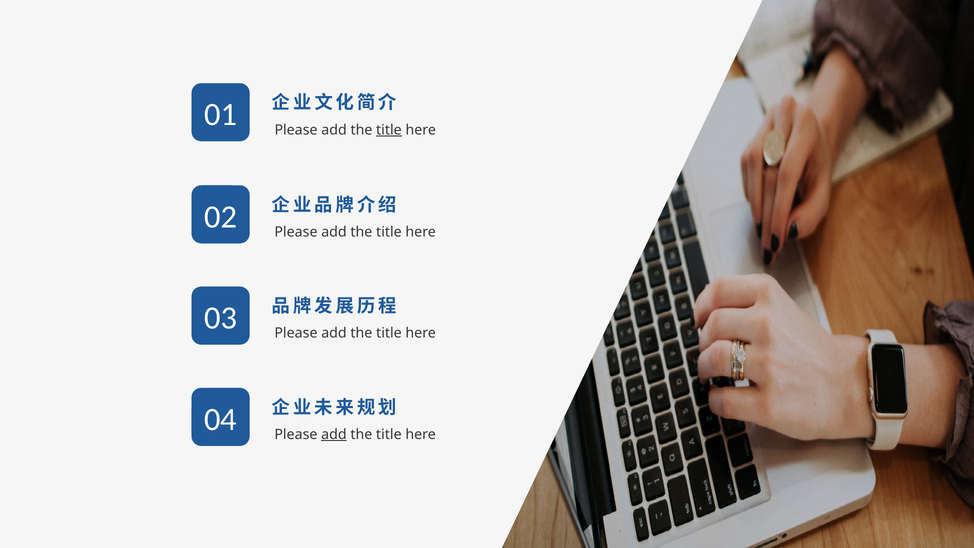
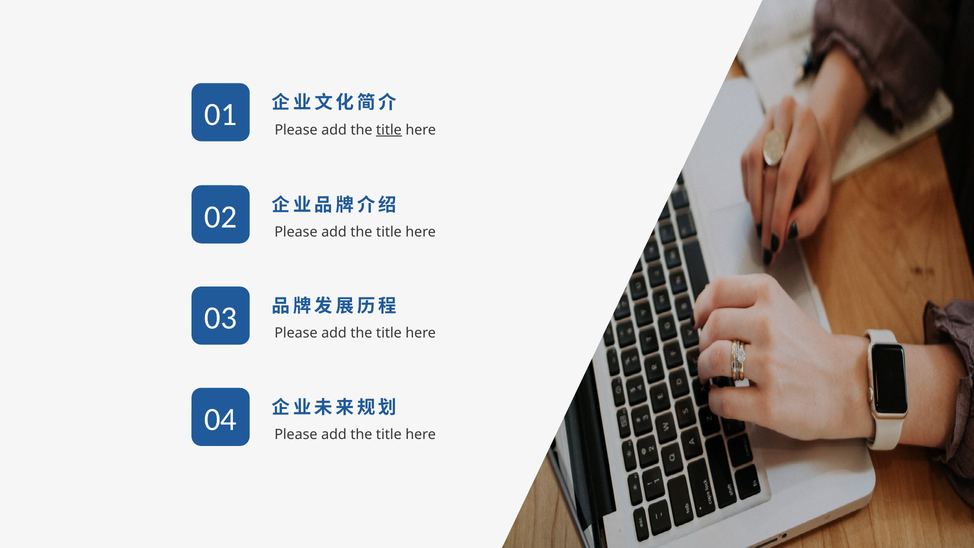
add at (334, 434) underline: present -> none
